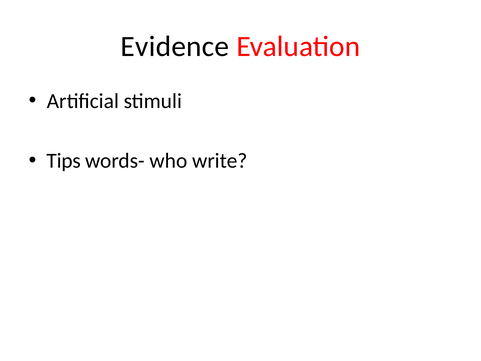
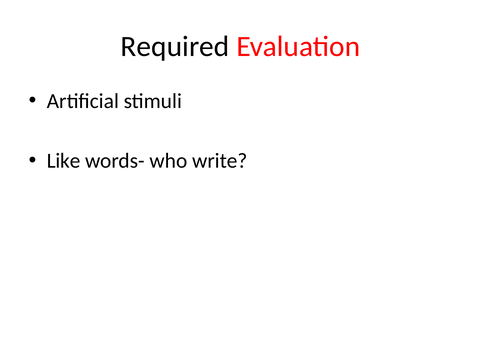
Evidence: Evidence -> Required
Tips: Tips -> Like
